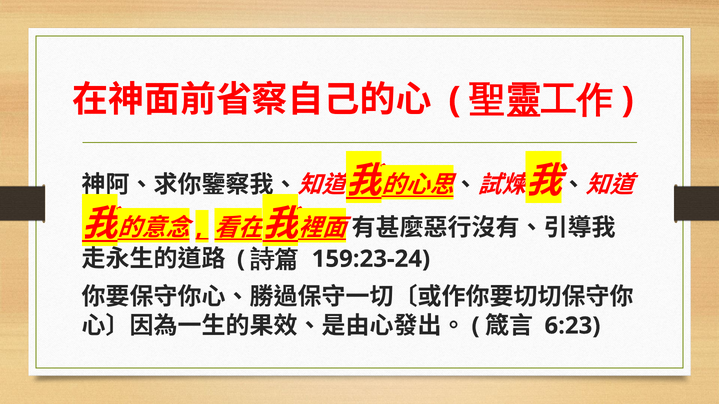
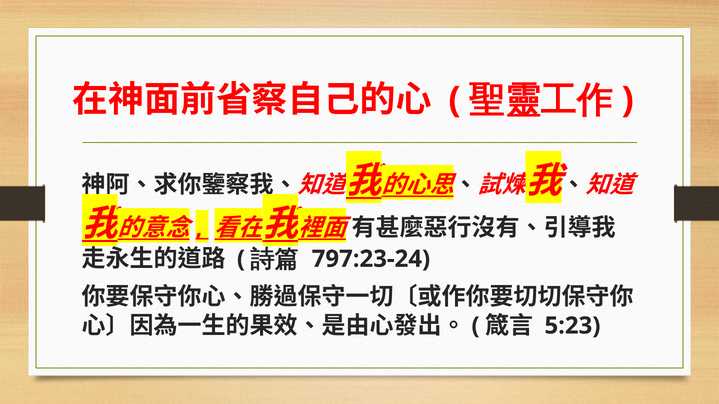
159:23-24: 159:23-24 -> 797:23-24
6:23: 6:23 -> 5:23
